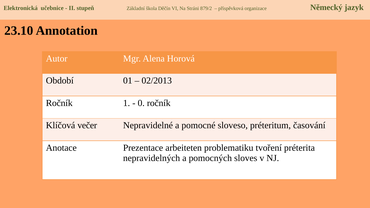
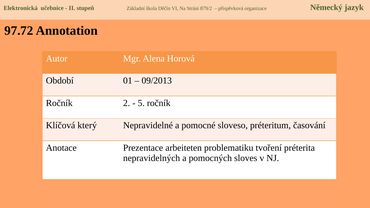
23.10: 23.10 -> 97.72
02/2013: 02/2013 -> 09/2013
1: 1 -> 2
0: 0 -> 5
večer: večer -> který
